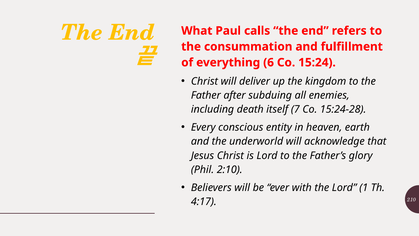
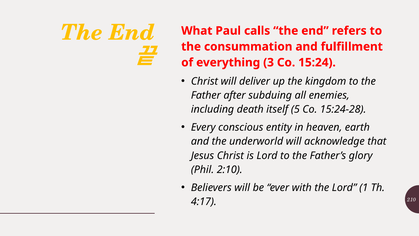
6: 6 -> 3
7: 7 -> 5
